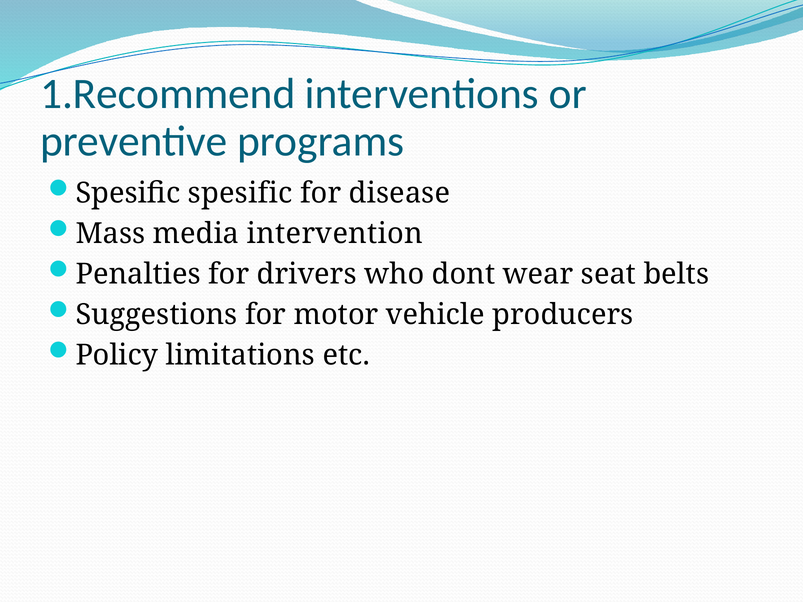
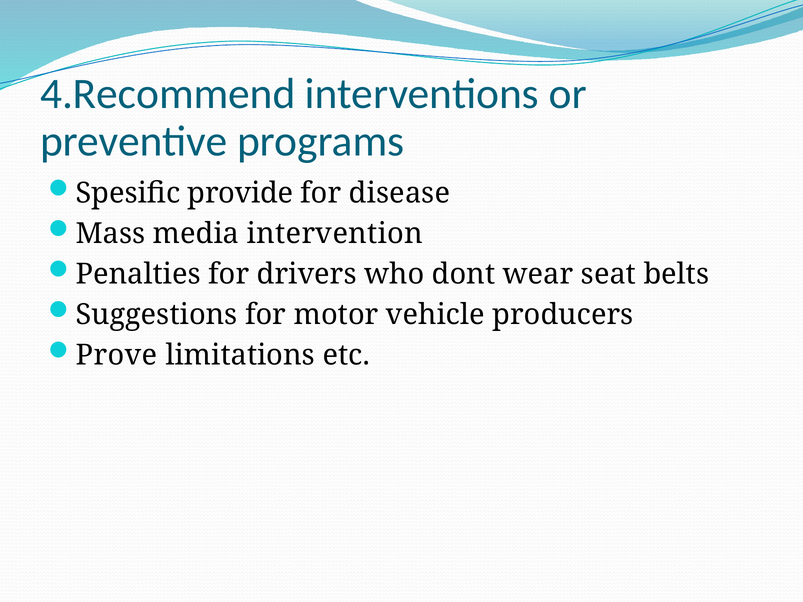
1.Recommend: 1.Recommend -> 4.Recommend
Spesific spesific: spesific -> provide
Policy: Policy -> Prove
